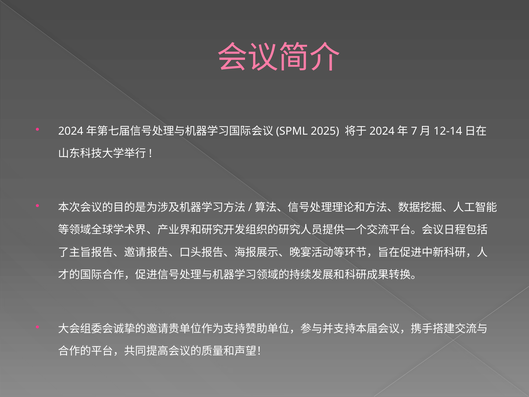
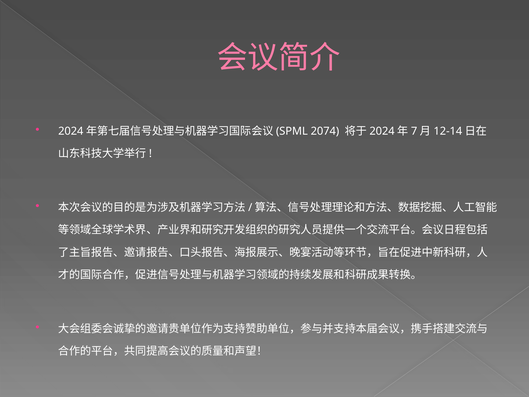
2025: 2025 -> 2074
